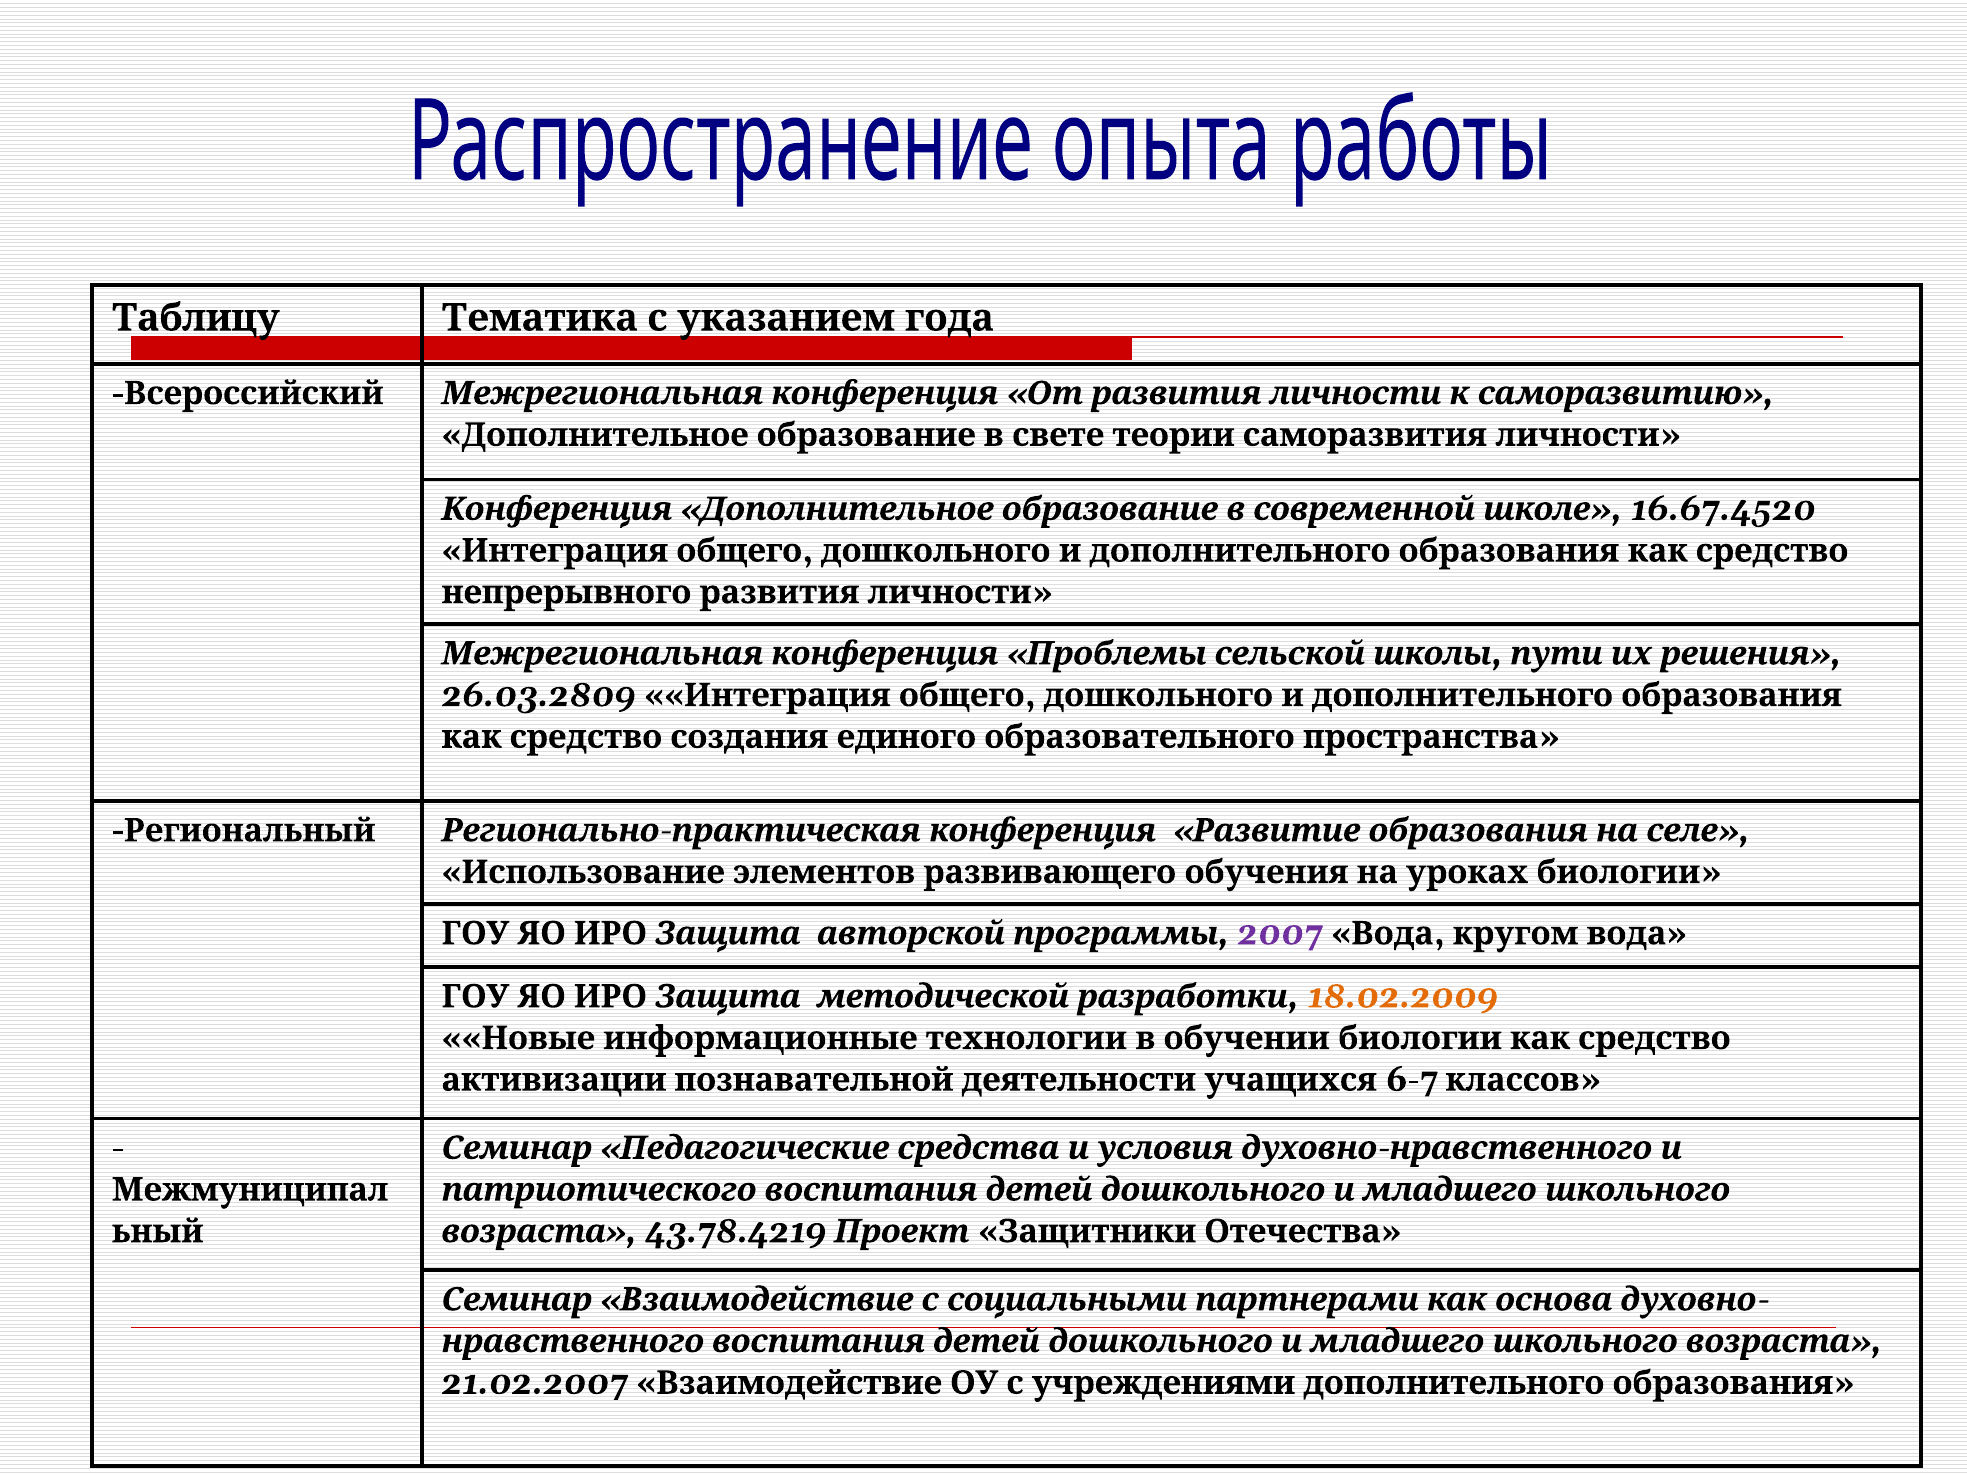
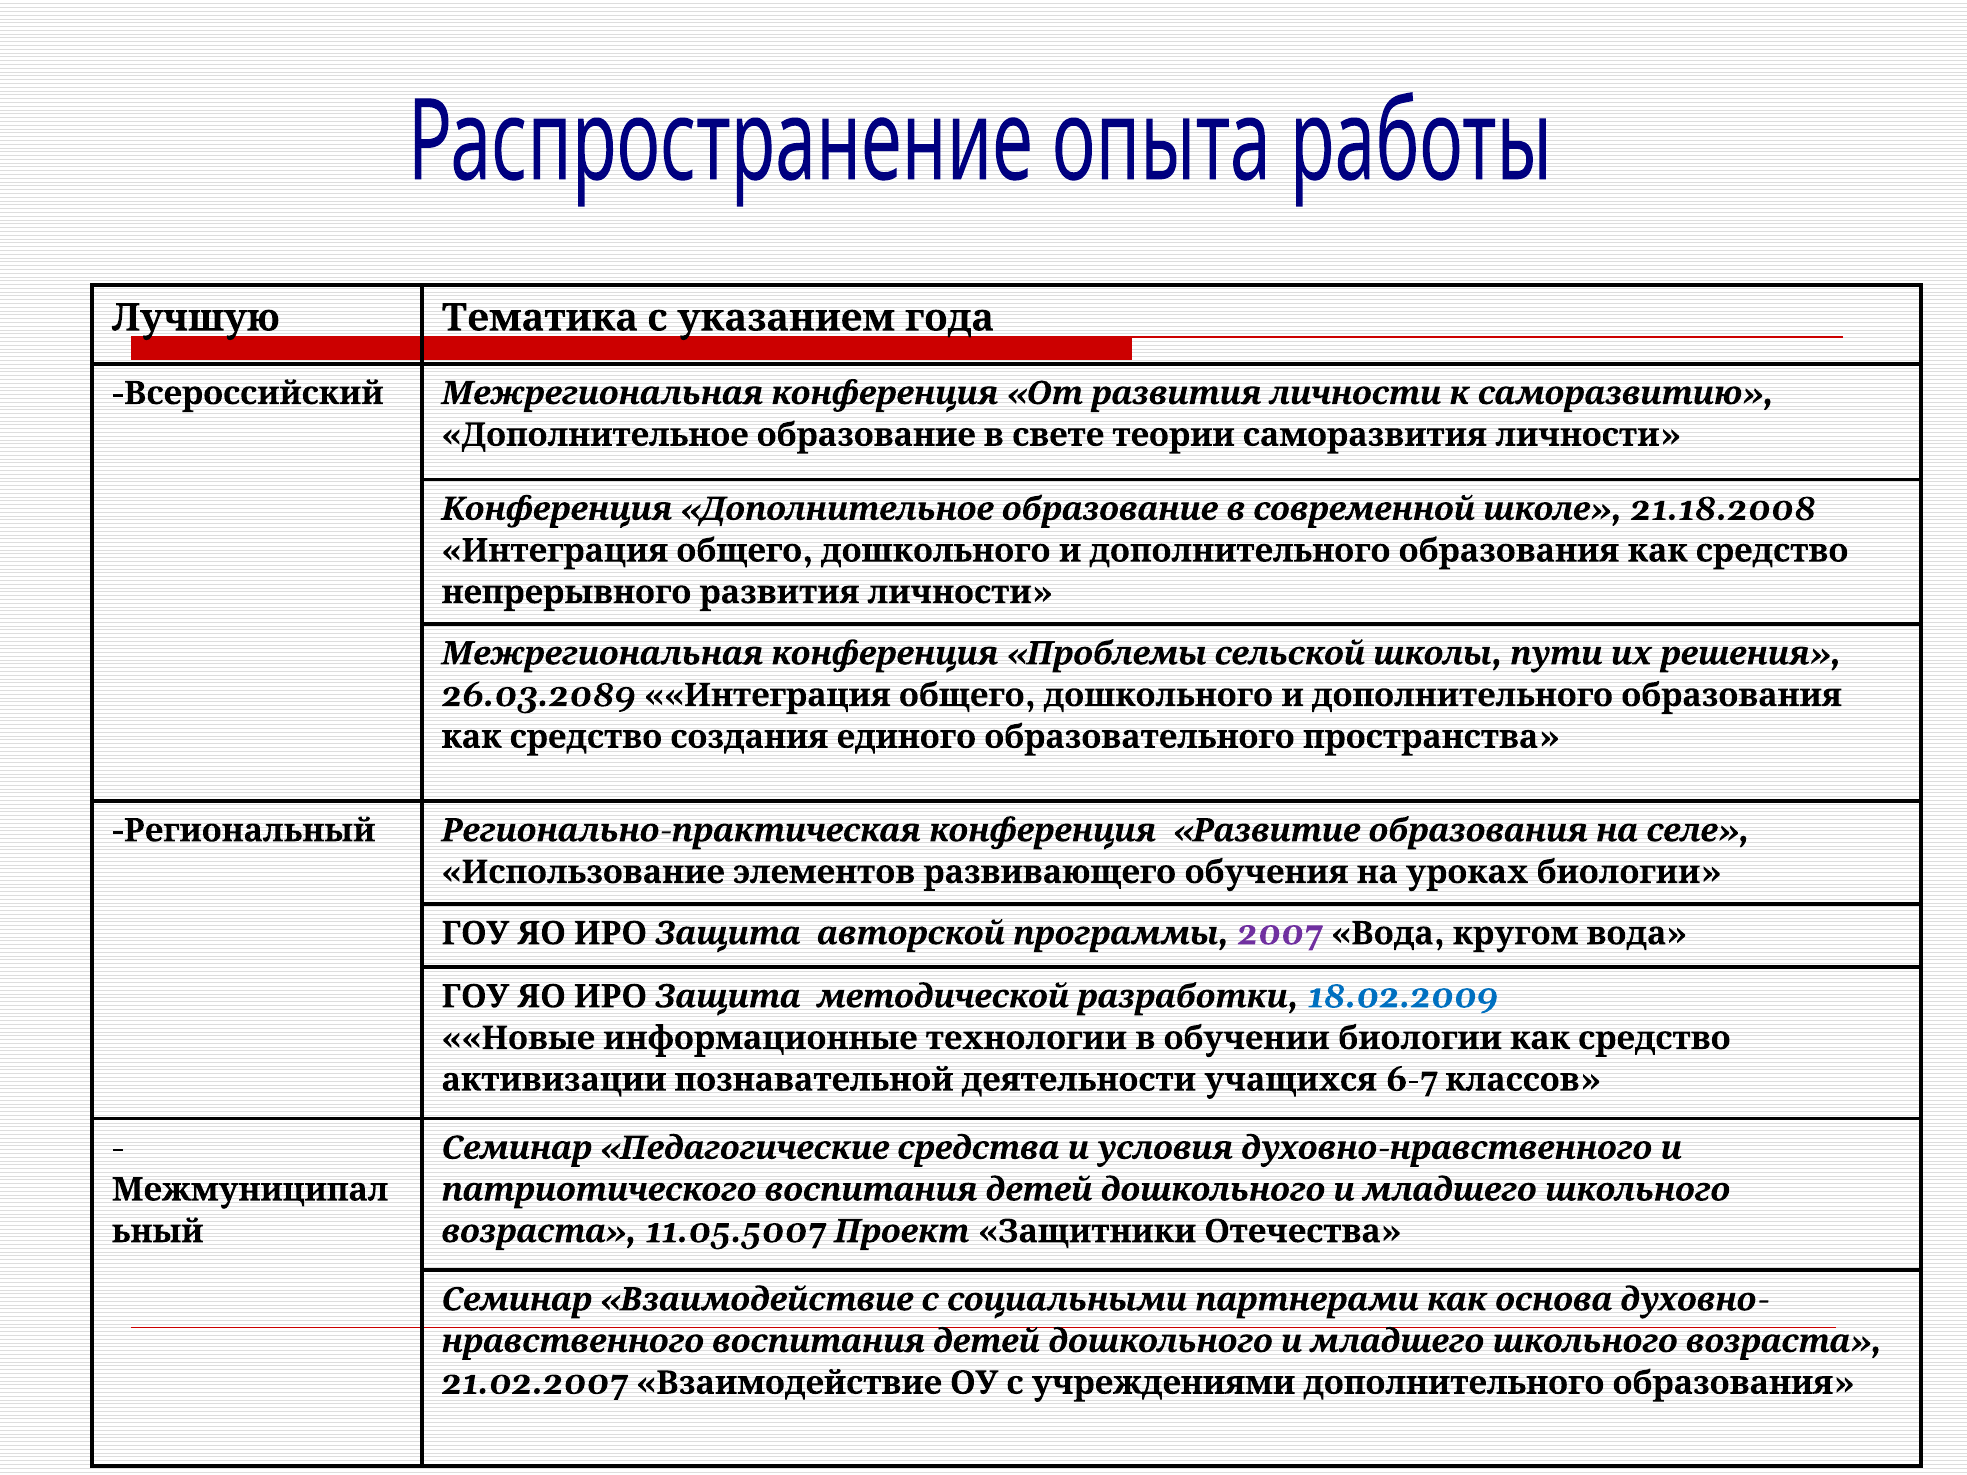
Таблицу: Таблицу -> Лучшую
16.67.4520: 16.67.4520 -> 21.18.2008
26.03.2809: 26.03.2809 -> 26.03.2089
18.02.2009 colour: orange -> blue
43.78.4219: 43.78.4219 -> 11.05.5007
